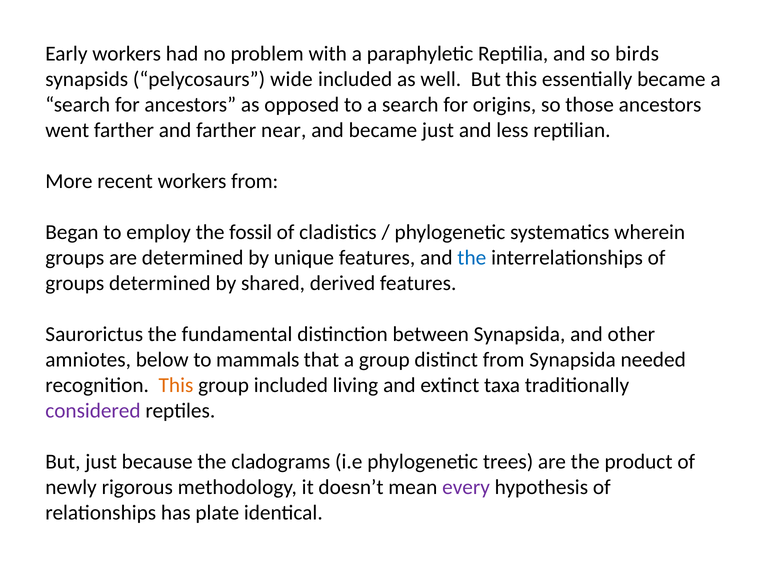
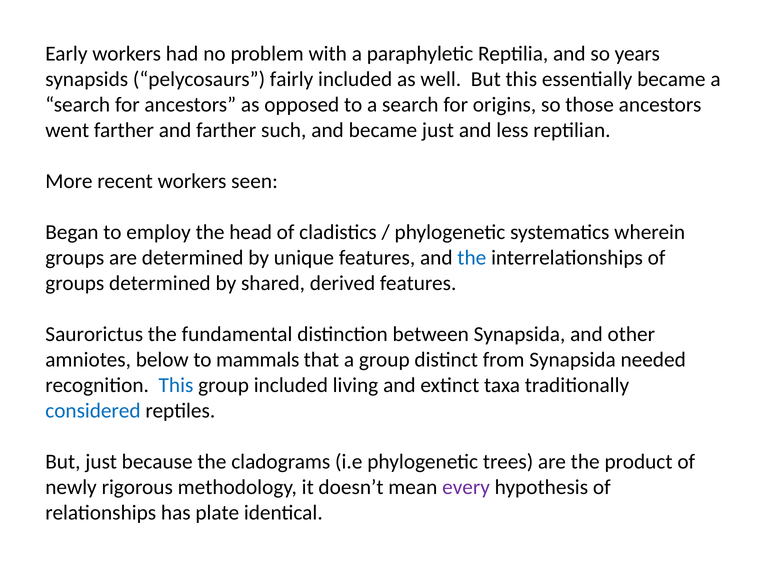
birds: birds -> years
wide: wide -> fairly
near: near -> such
workers from: from -> seen
fossil: fossil -> head
This at (176, 386) colour: orange -> blue
considered colour: purple -> blue
